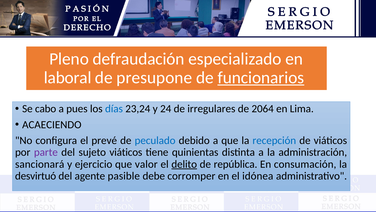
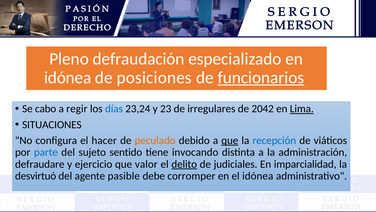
laboral at (68, 77): laboral -> idónea
presupone: presupone -> posiciones
pues: pues -> regir
24: 24 -> 23
2064: 2064 -> 2042
Lima underline: none -> present
ACAECIENDO: ACAECIENDO -> SITUACIONES
prevé: prevé -> hacer
peculado colour: blue -> orange
que at (230, 140) underline: none -> present
parte colour: purple -> blue
sujeto viáticos: viáticos -> sentido
quinientas: quinientas -> invocando
sancionará: sancionará -> defraudare
república: república -> judiciales
consumación: consumación -> imparcialidad
